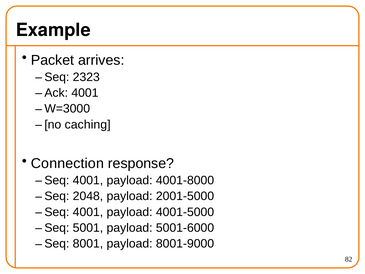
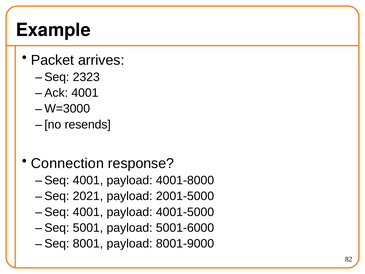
caching: caching -> resends
2048: 2048 -> 2021
